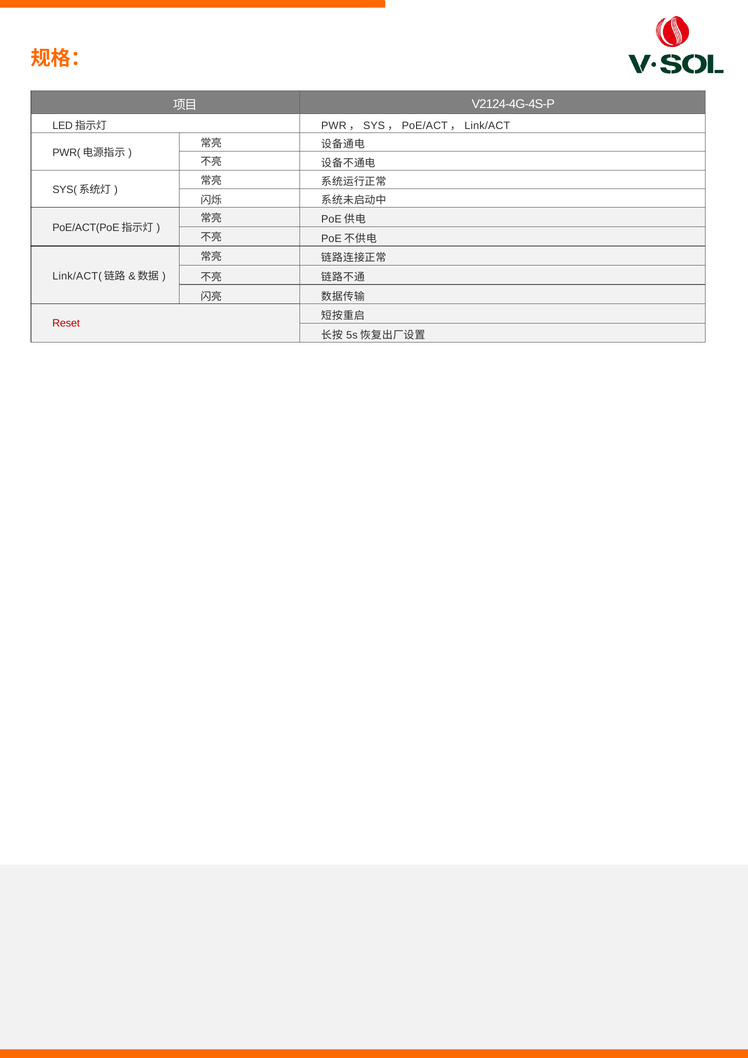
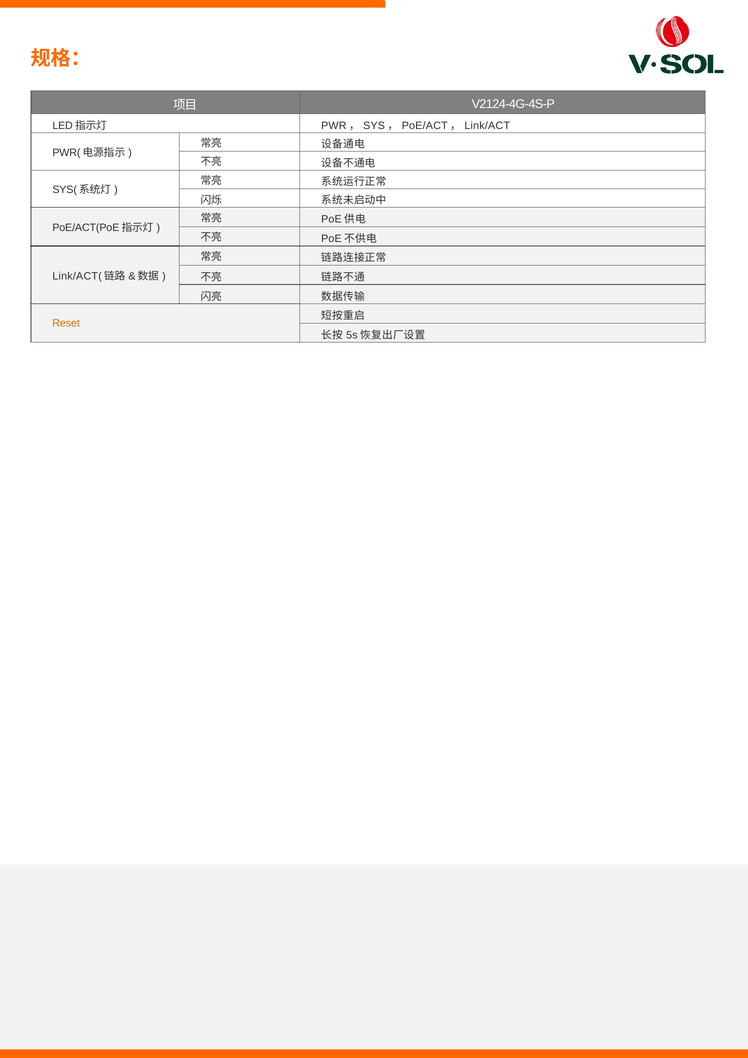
Reset colour: red -> orange
